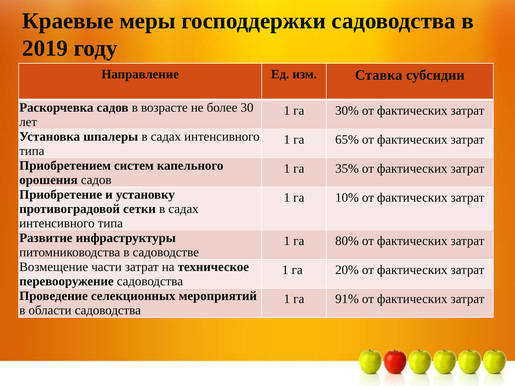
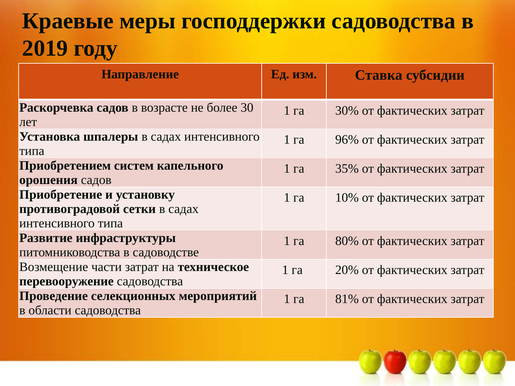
65%: 65% -> 96%
91%: 91% -> 81%
